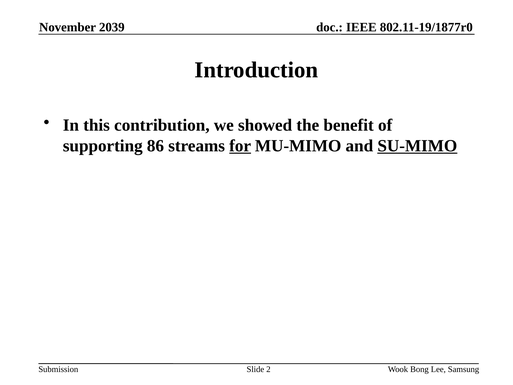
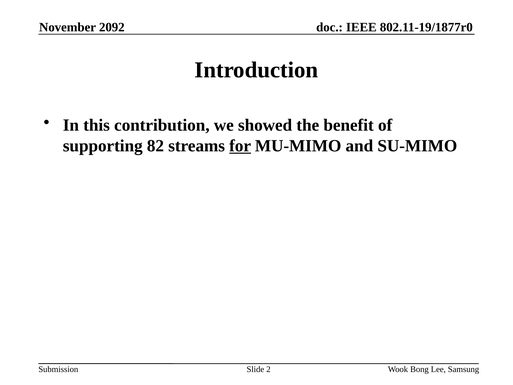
2039: 2039 -> 2092
86: 86 -> 82
SU-MIMO underline: present -> none
